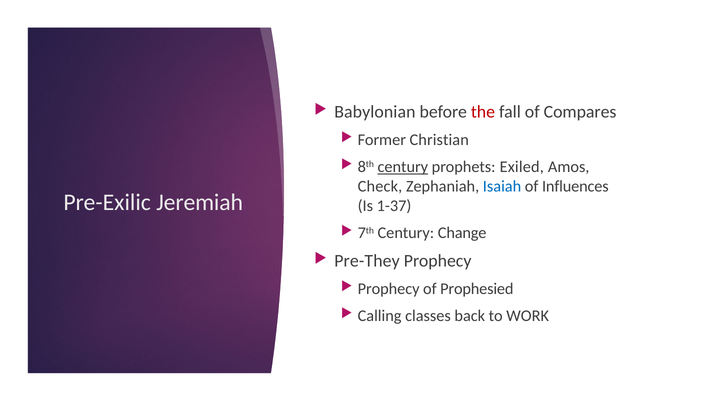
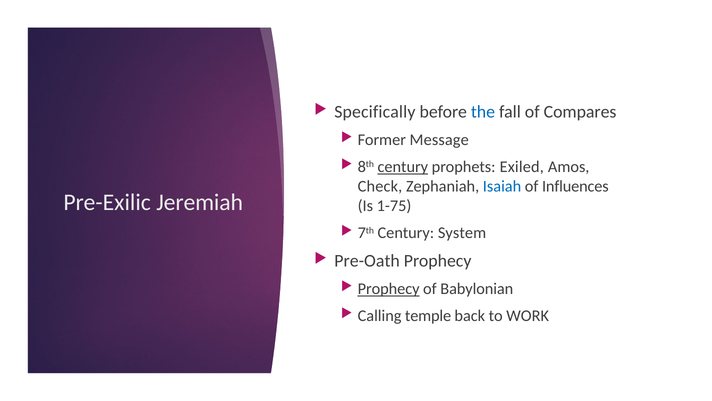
Babylonian: Babylonian -> Specifically
the colour: red -> blue
Christian: Christian -> Message
1-37: 1-37 -> 1-75
Change: Change -> System
Pre-They: Pre-They -> Pre-Oath
Prophecy at (389, 288) underline: none -> present
Prophesied: Prophesied -> Babylonian
classes: classes -> temple
